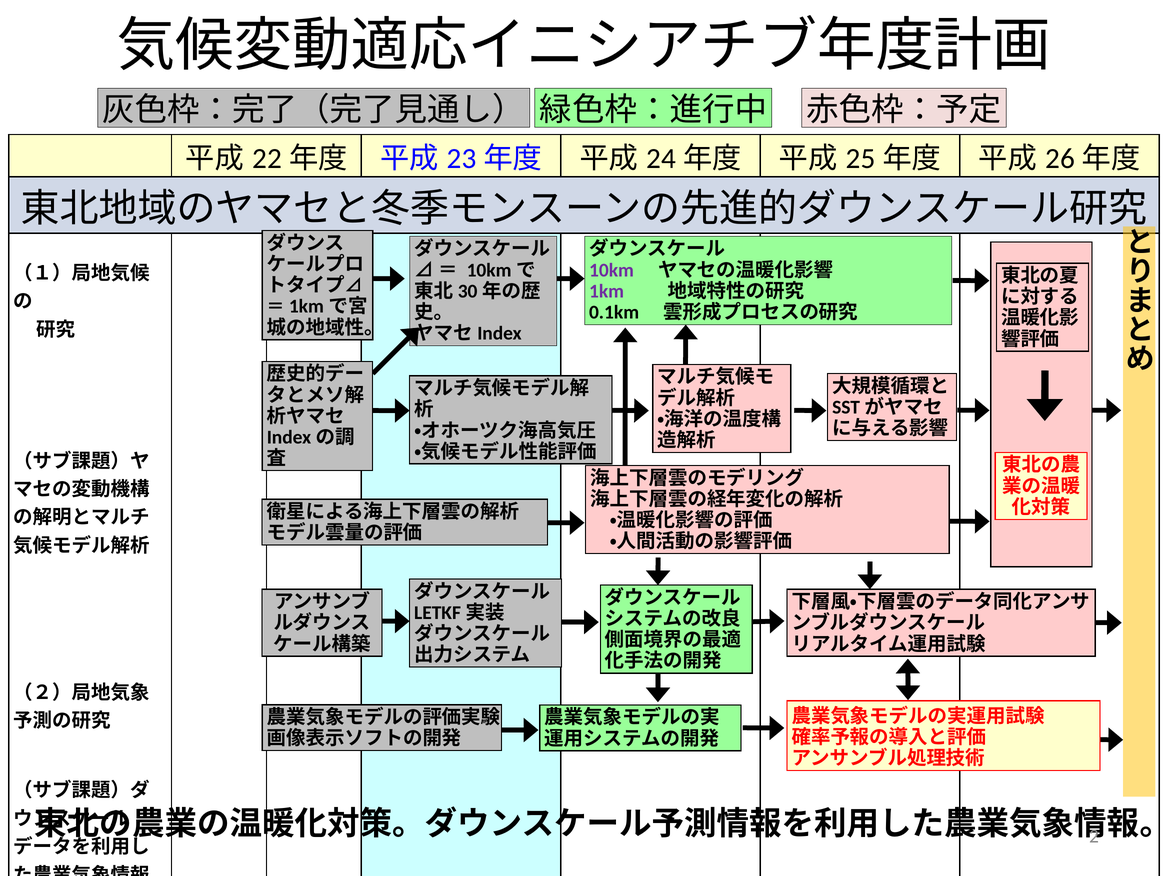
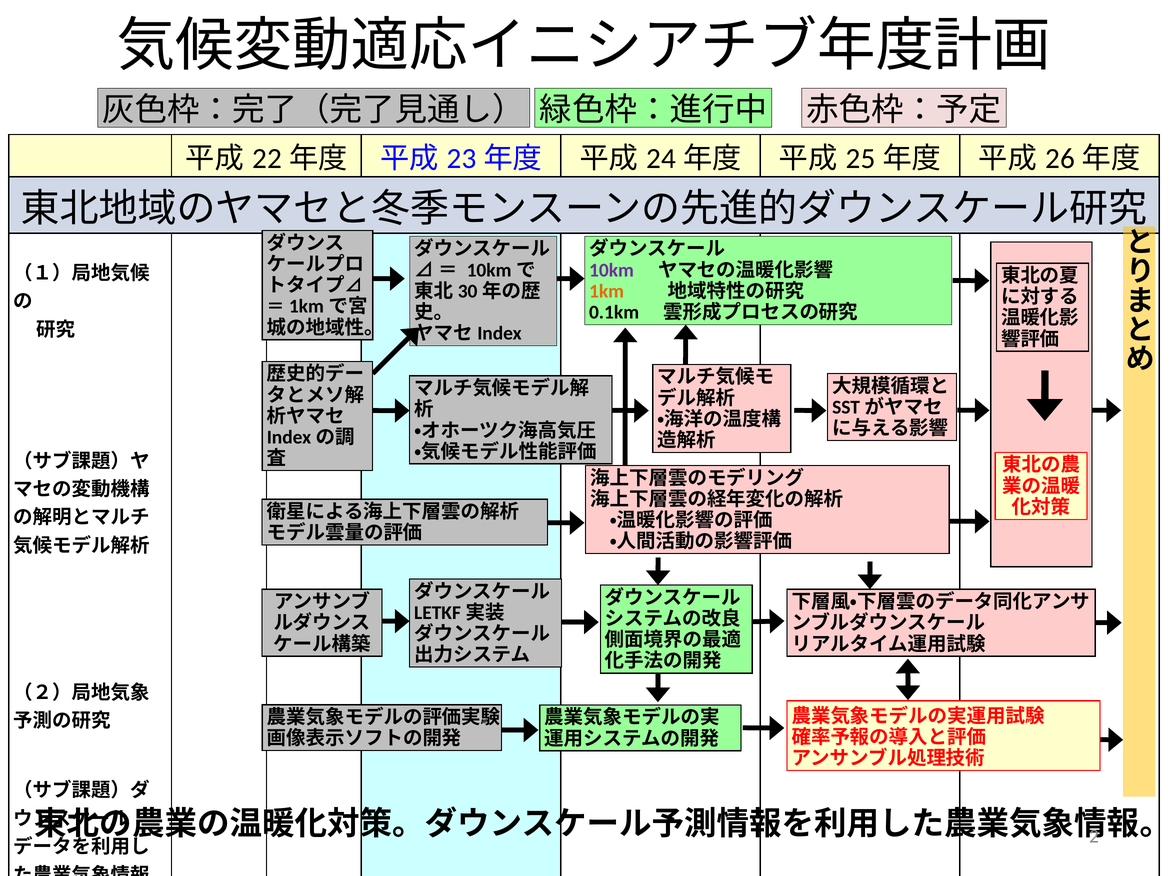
1km colour: purple -> orange
